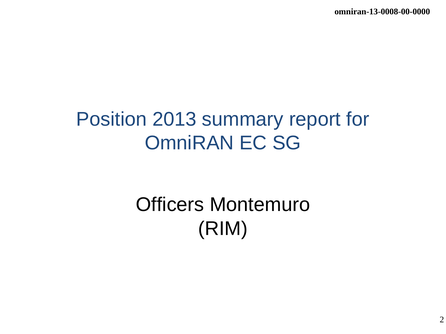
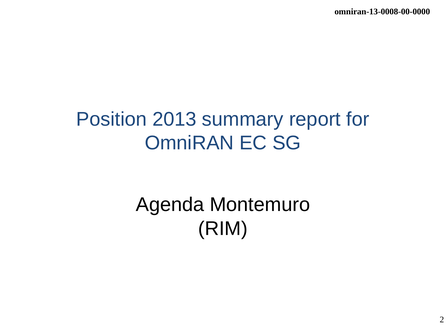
Officers: Officers -> Agenda
